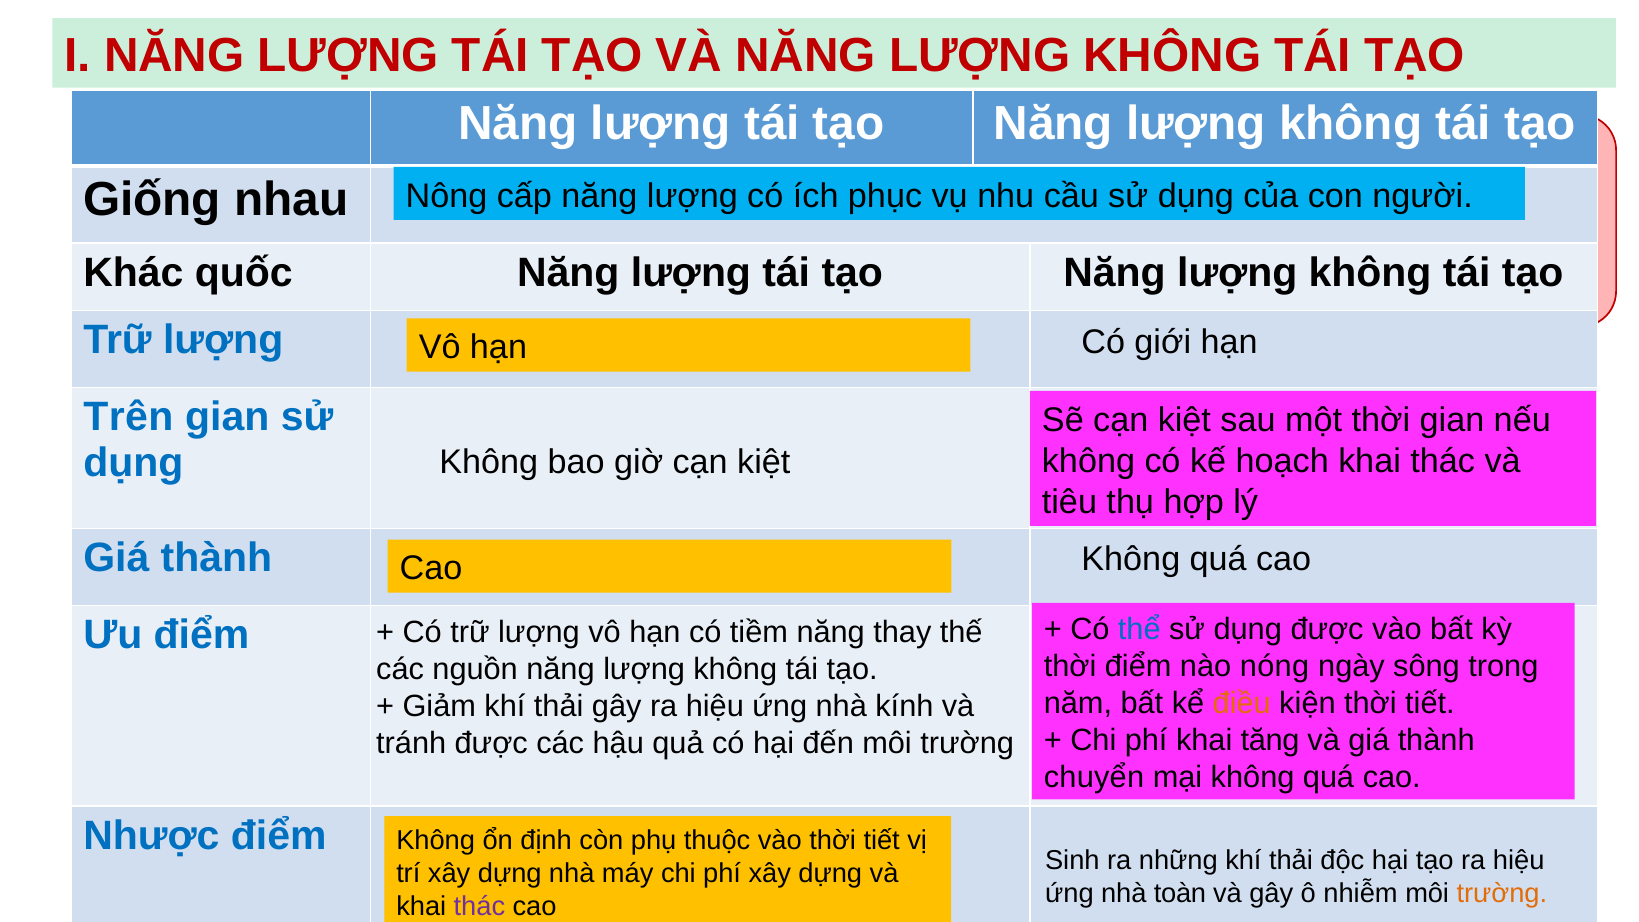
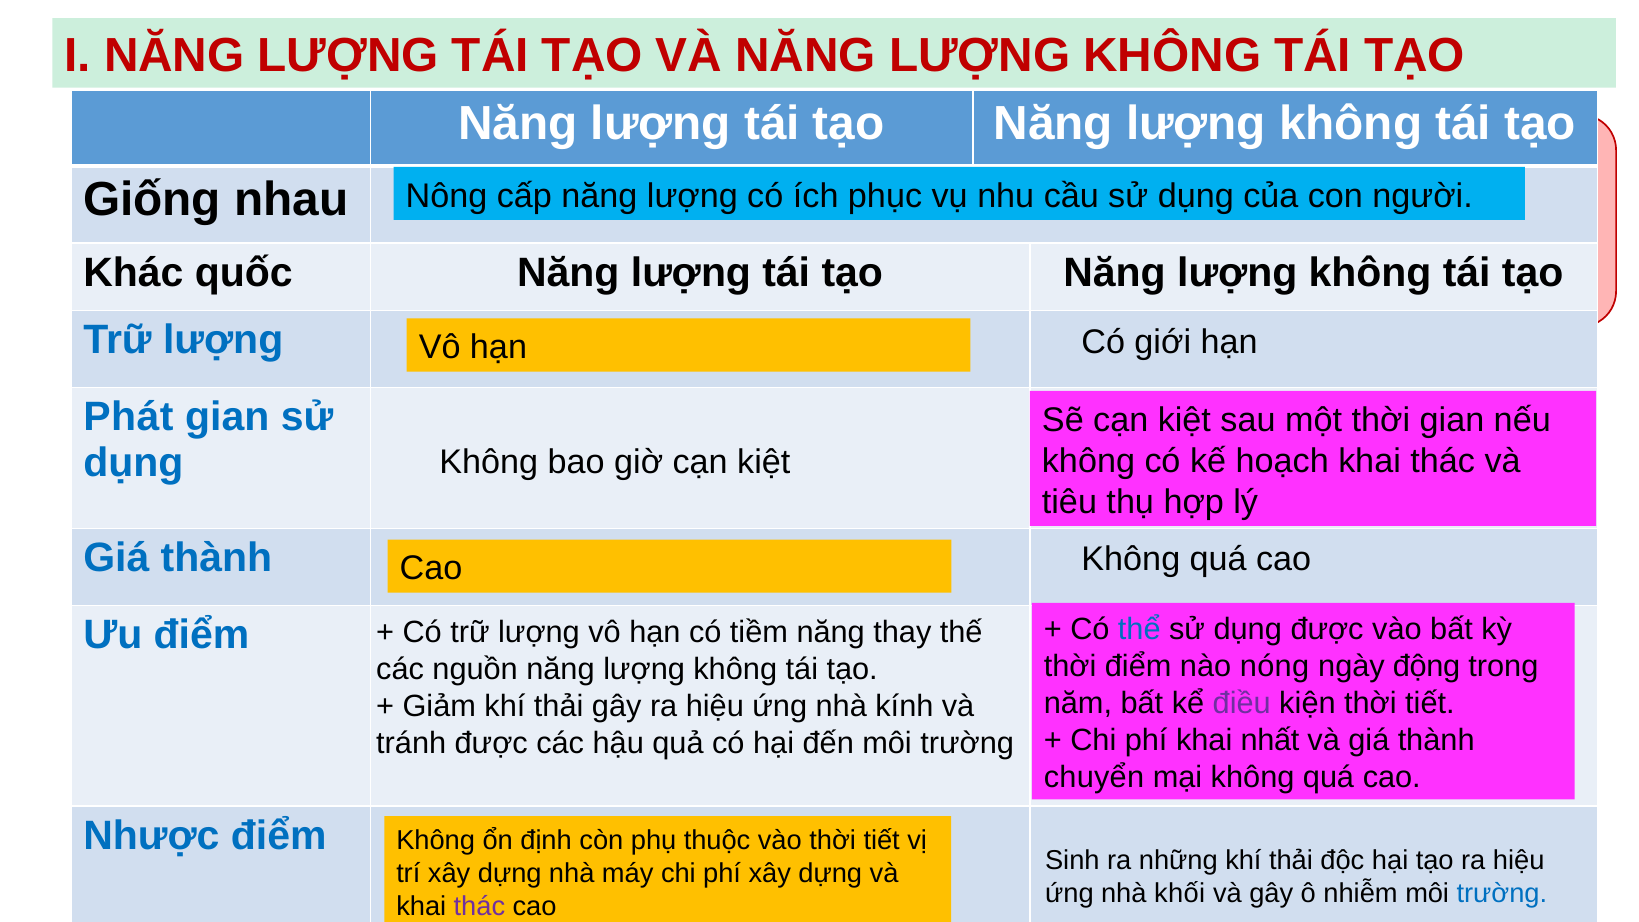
Trên: Trên -> Phát
sông: sông -> động
điều colour: orange -> purple
tăng: tăng -> nhất
toàn: toàn -> khối
trường at (1502, 894) colour: orange -> blue
